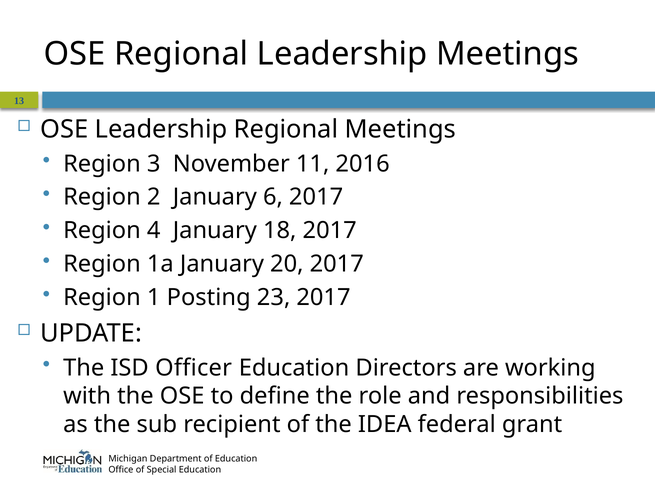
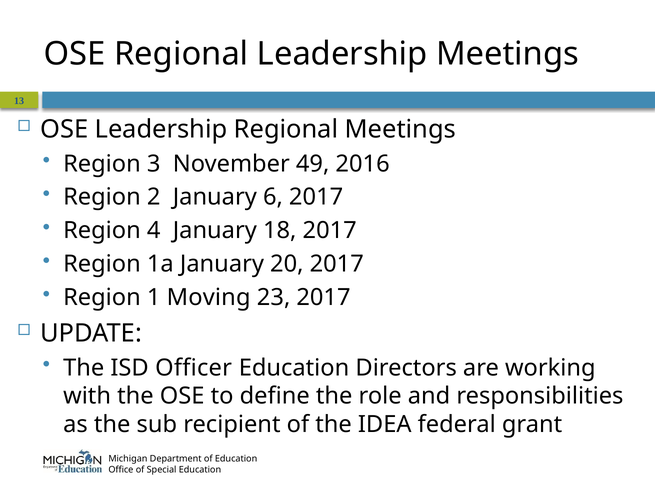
11: 11 -> 49
Posting: Posting -> Moving
